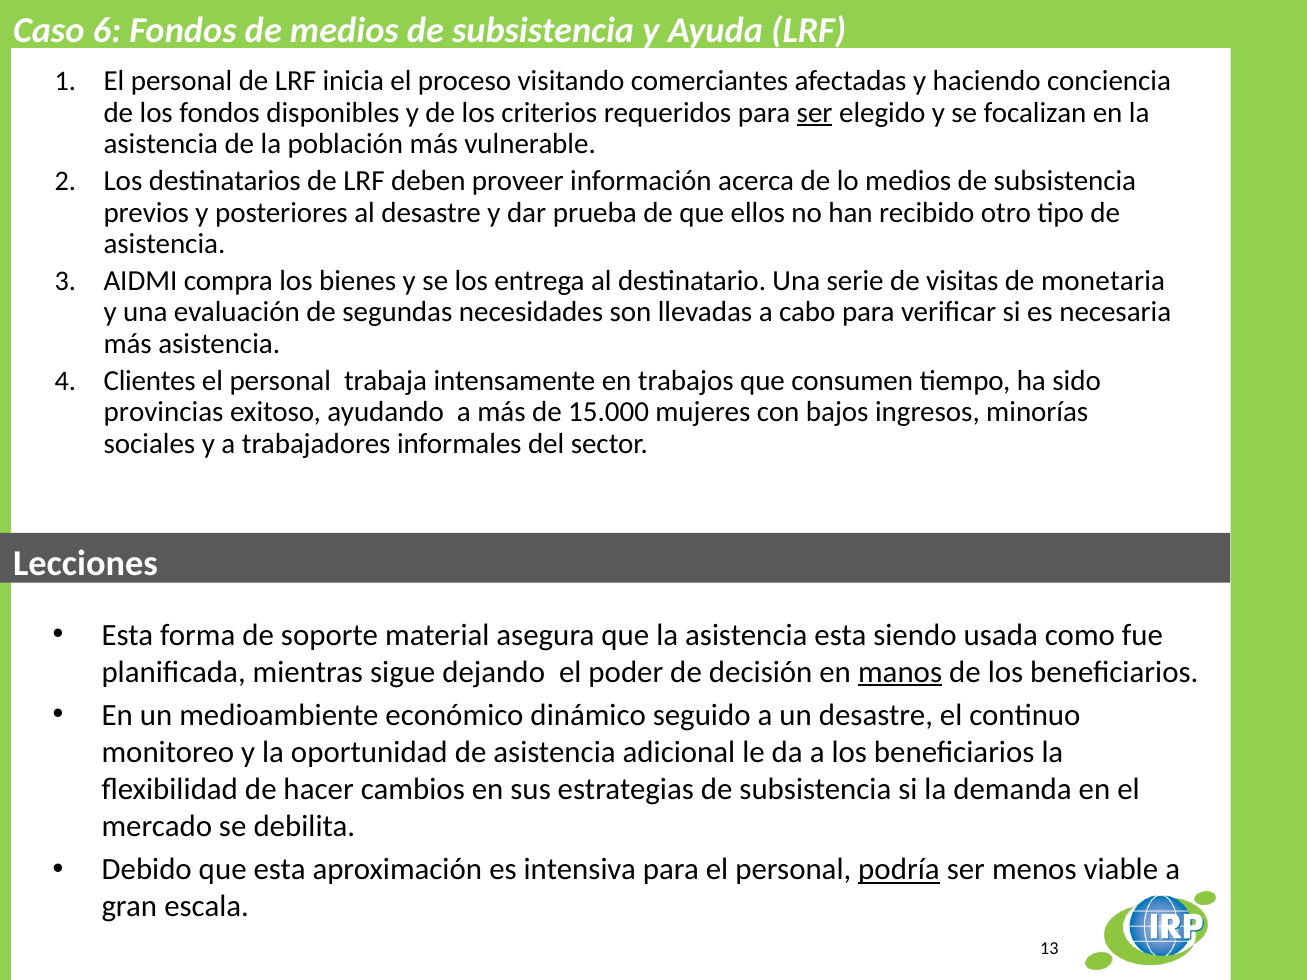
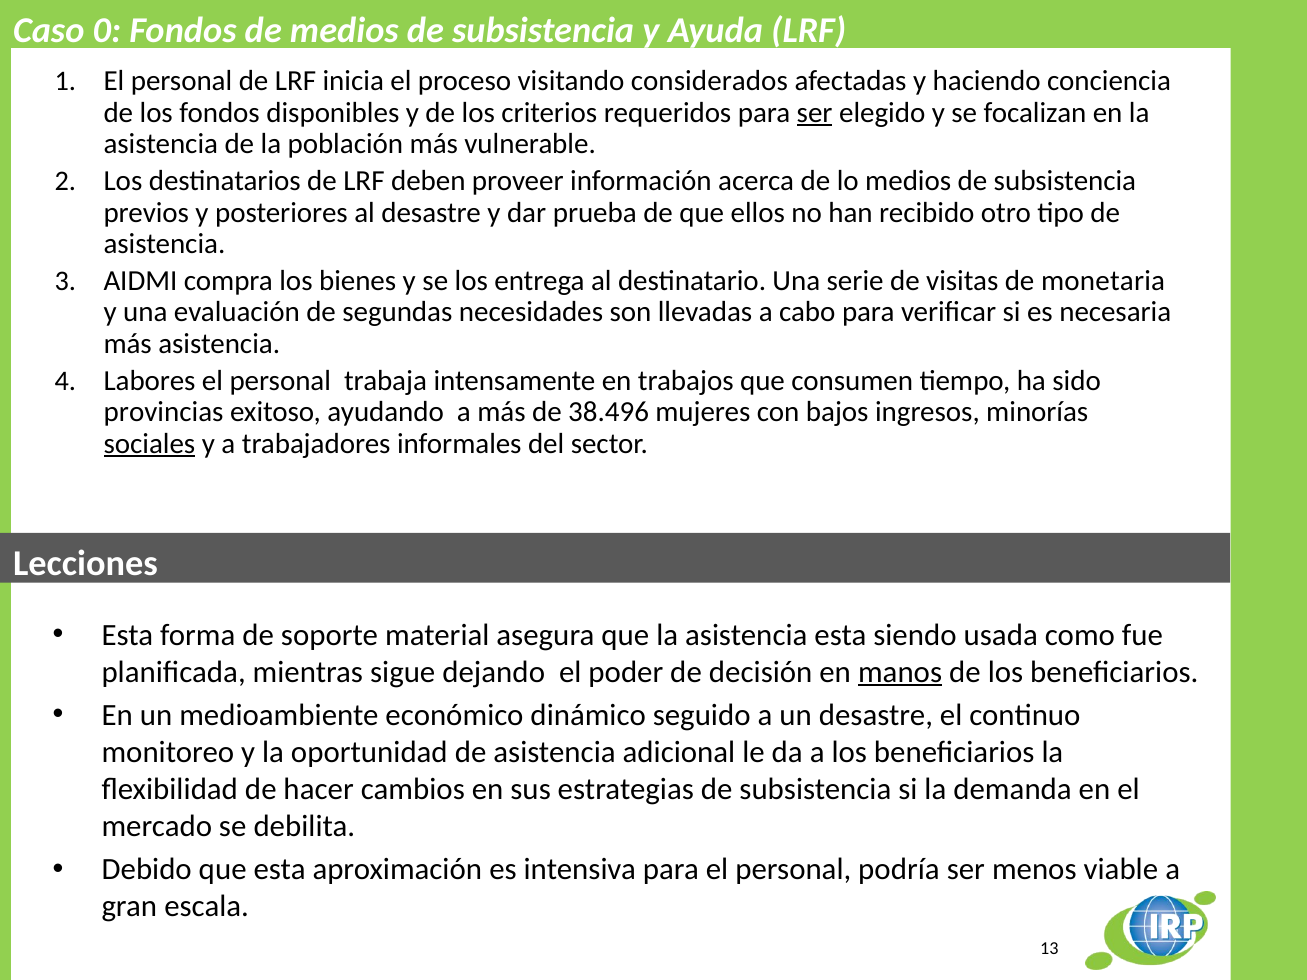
6: 6 -> 0
comerciantes: comerciantes -> considerados
Clientes: Clientes -> Labores
15.000: 15.000 -> 38.496
sociales underline: none -> present
podría underline: present -> none
